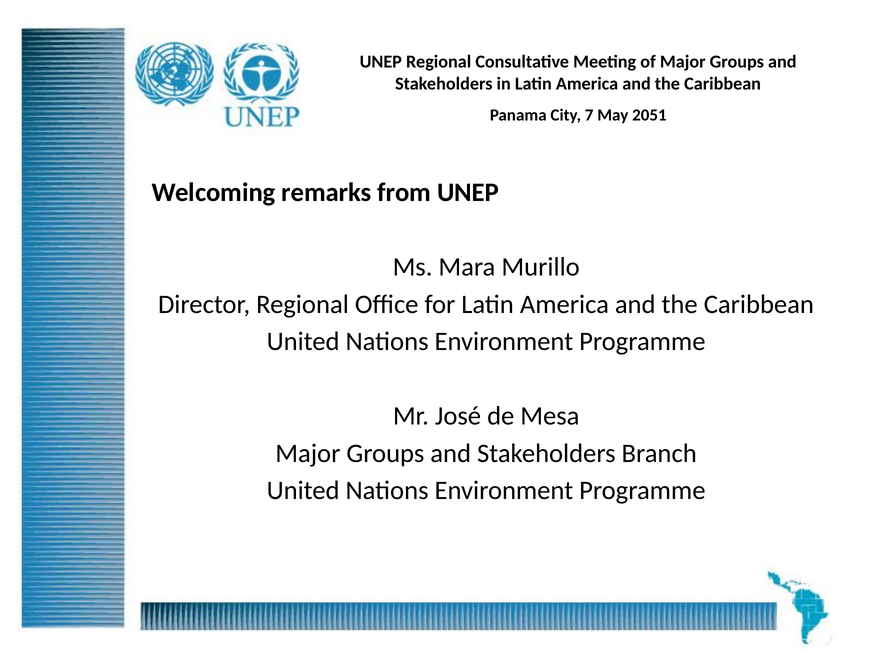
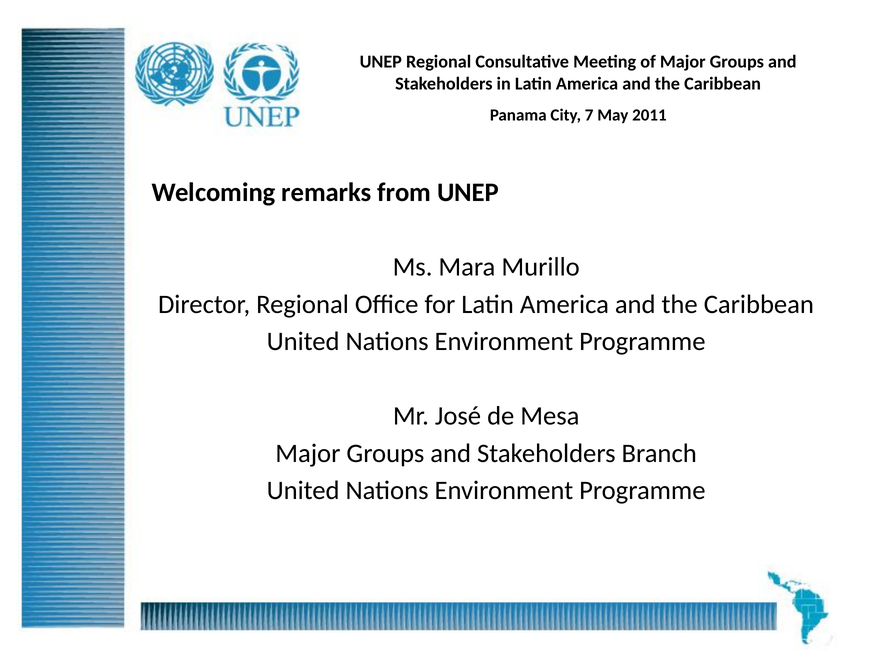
2051: 2051 -> 2011
